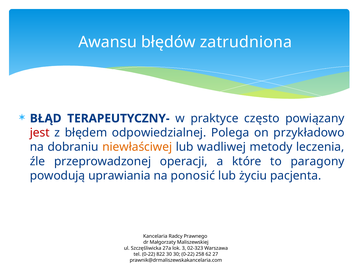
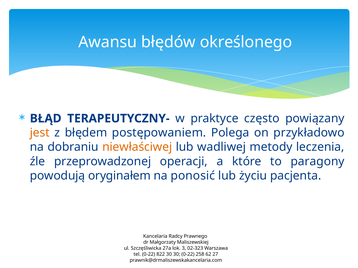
zatrudniona: zatrudniona -> określonego
jest colour: red -> orange
odpowiedzialnej: odpowiedzialnej -> postępowaniem
uprawiania: uprawiania -> oryginałem
